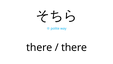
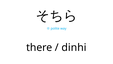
there at (74, 47): there -> dinhi
